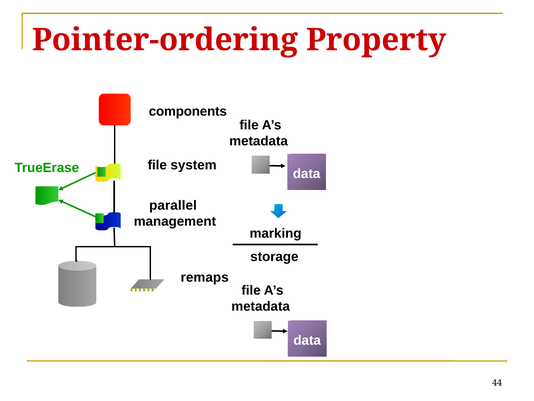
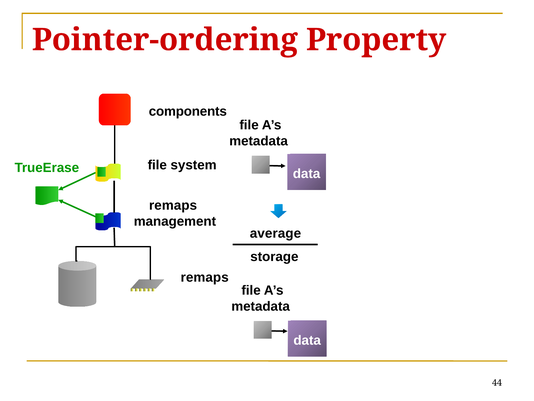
parallel at (173, 205): parallel -> remaps
marking: marking -> average
